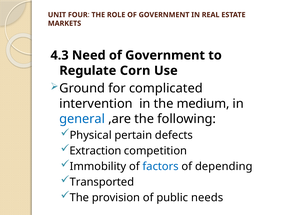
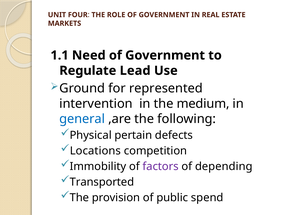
4.3: 4.3 -> 1.1
Corn: Corn -> Lead
complicated: complicated -> represented
Extraction: Extraction -> Locations
factors colour: blue -> purple
needs: needs -> spend
